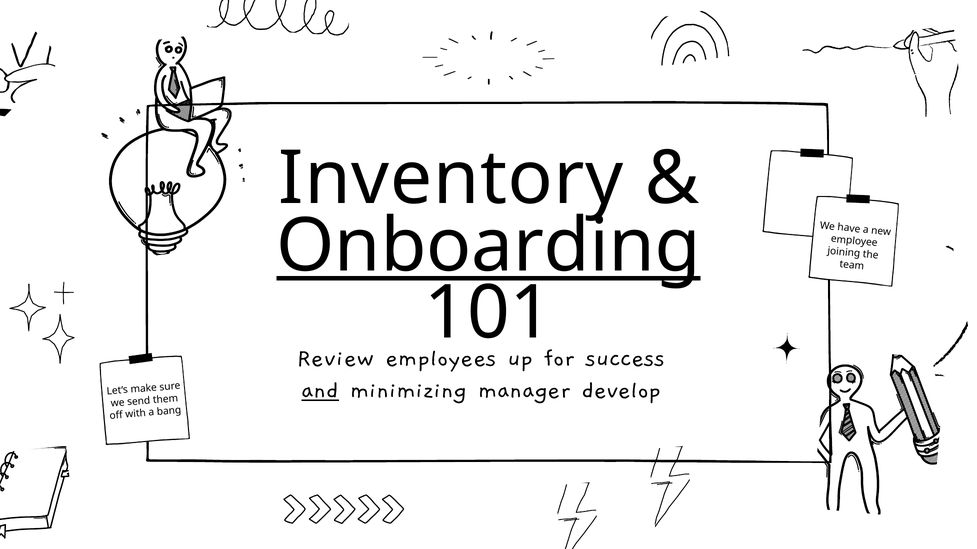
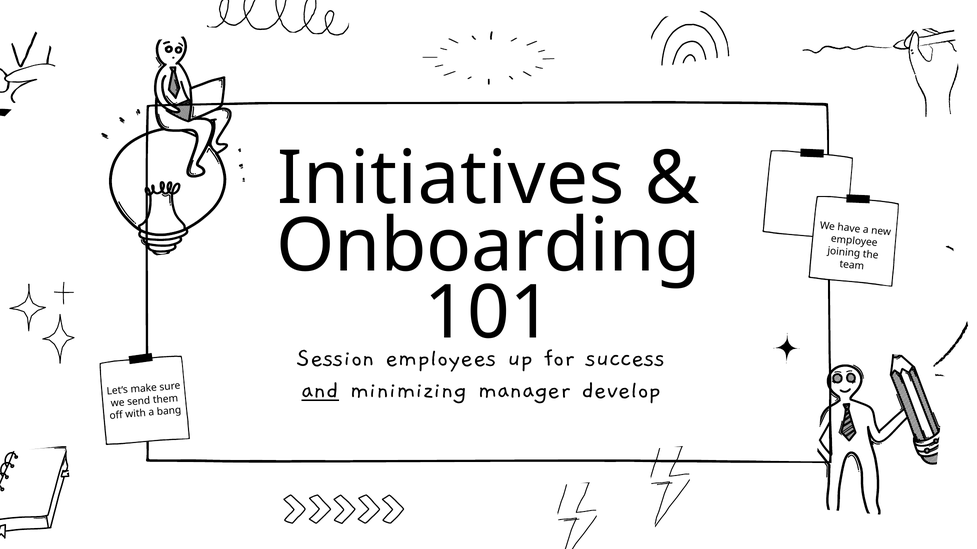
Inventory: Inventory -> Initiatives
Onboarding underline: present -> none
Review: Review -> Session
